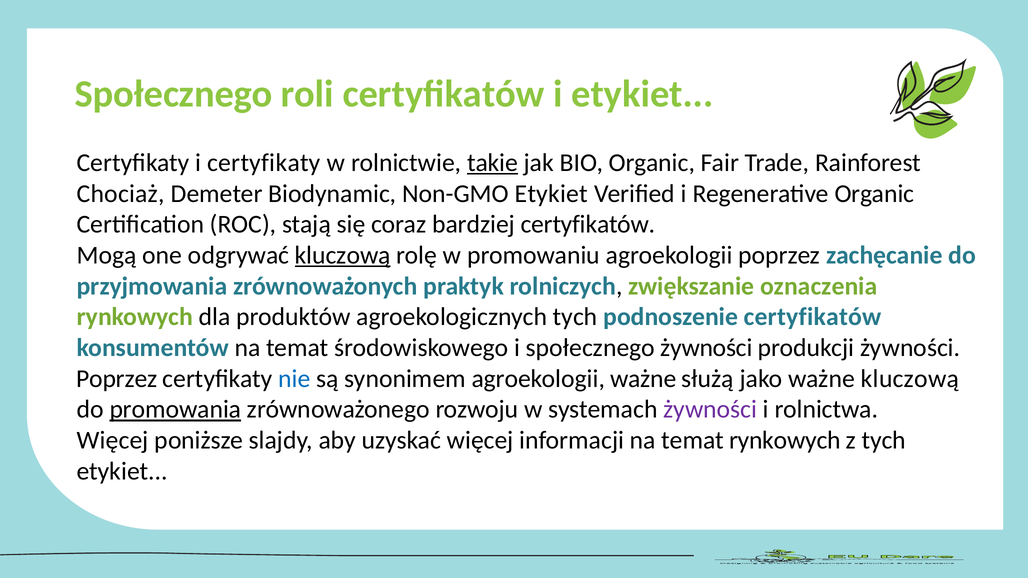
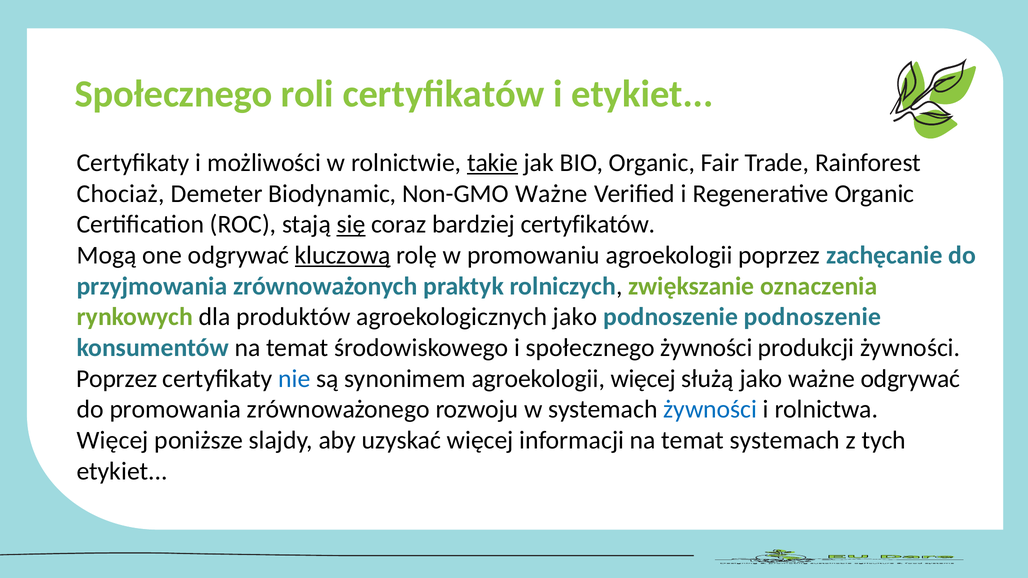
i certyfikaty: certyfikaty -> możliwości
Non-GMO Etykiet: Etykiet -> Ważne
się underline: none -> present
agroekologicznych tych: tych -> jako
podnoszenie certyfikatów: certyfikatów -> podnoszenie
agroekologii ważne: ważne -> więcej
ważne kluczową: kluczową -> odgrywać
promowania underline: present -> none
żywności at (710, 410) colour: purple -> blue
temat rynkowych: rynkowych -> systemach
